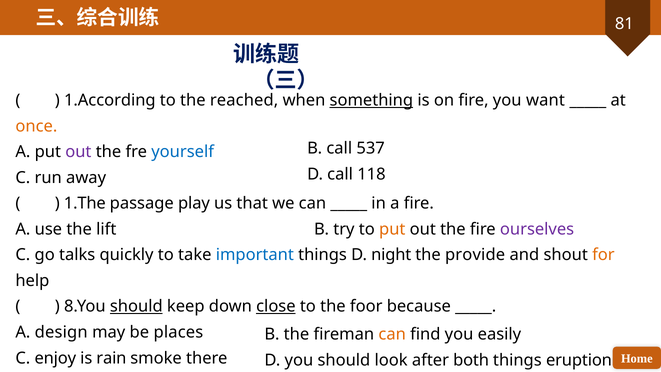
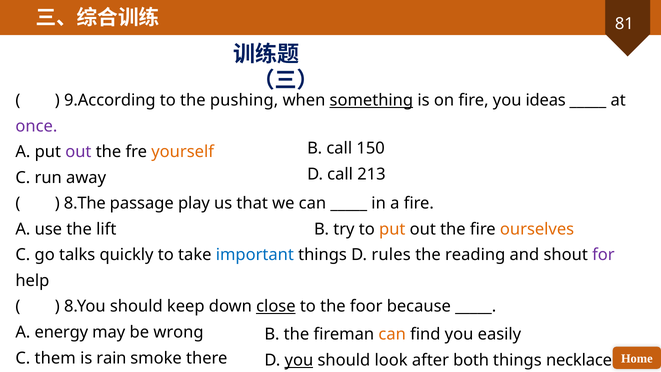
1.According: 1.According -> 9.According
reached: reached -> pushing
want: want -> ideas
once colour: orange -> purple
537: 537 -> 150
yourself colour: blue -> orange
118: 118 -> 213
1.The: 1.The -> 8.The
ourselves colour: purple -> orange
night: night -> rules
provide: provide -> reading
for colour: orange -> purple
should at (136, 306) underline: present -> none
design: design -> energy
places: places -> wrong
enjoy: enjoy -> them
you at (299, 360) underline: none -> present
eruption: eruption -> necklace
